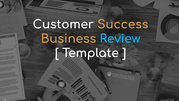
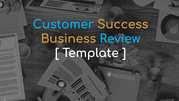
Customer colour: white -> light blue
